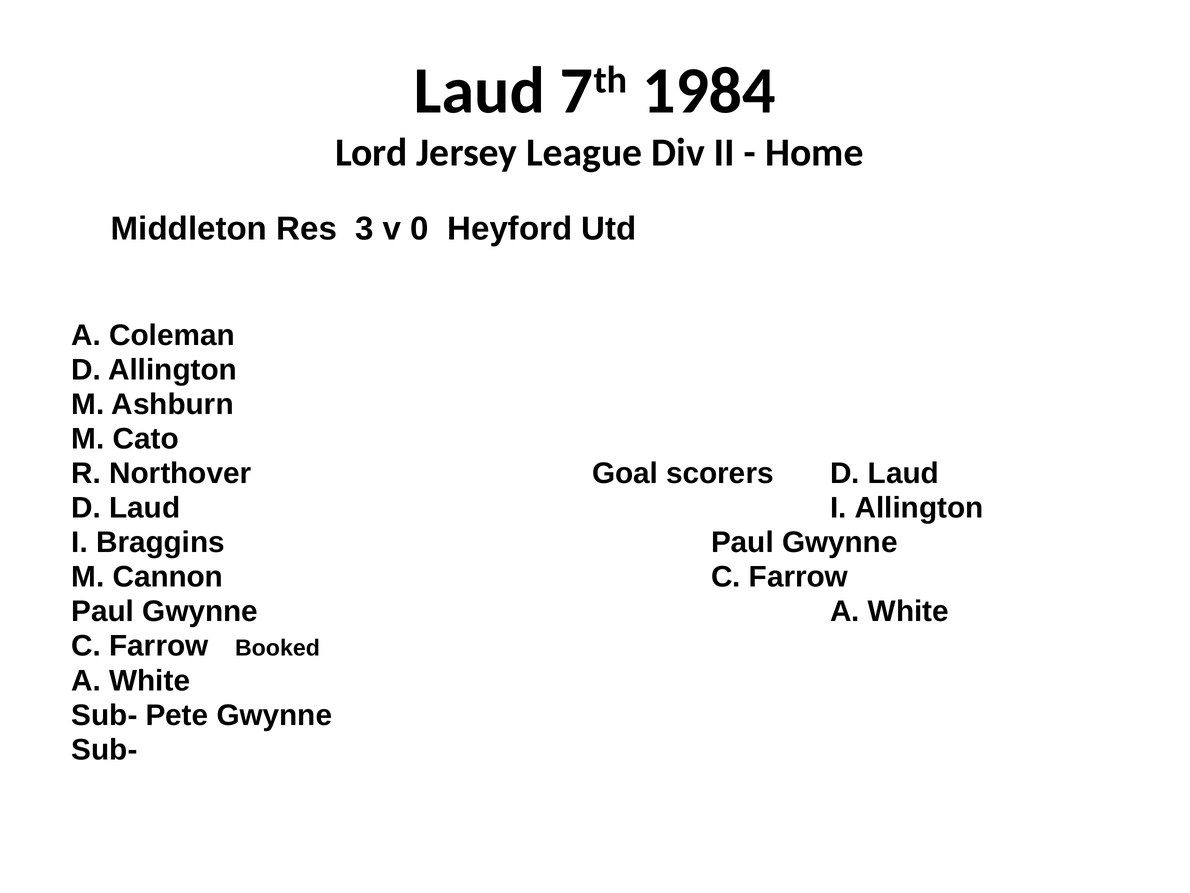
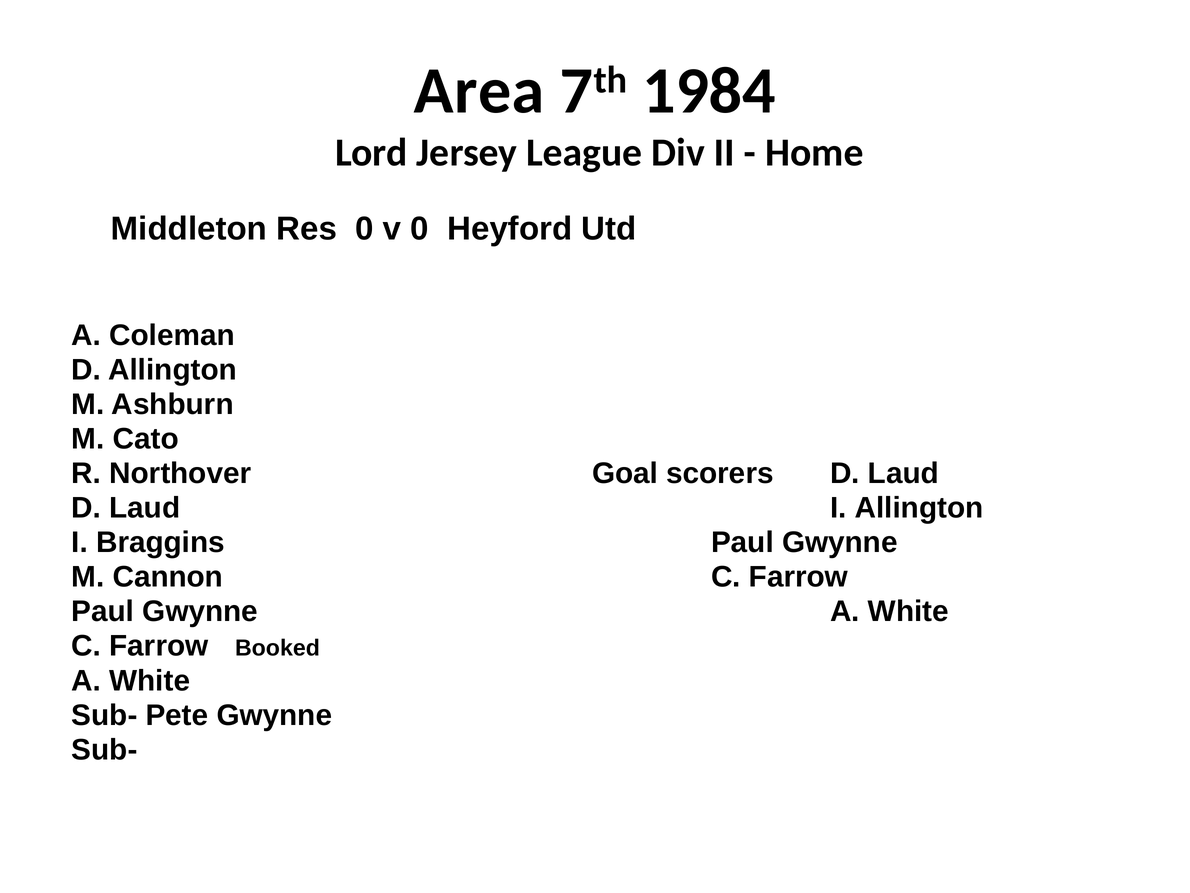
Laud at (480, 91): Laud -> Area
Res 3: 3 -> 0
